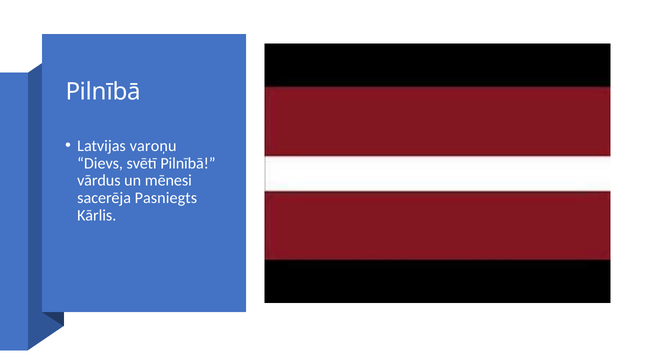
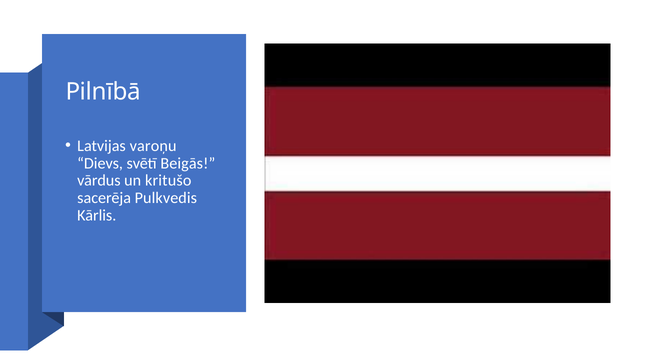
svētī Pilnībā: Pilnībā -> Beigās
mēnesi: mēnesi -> kritušo
Pasniegts: Pasniegts -> Pulkvedis
